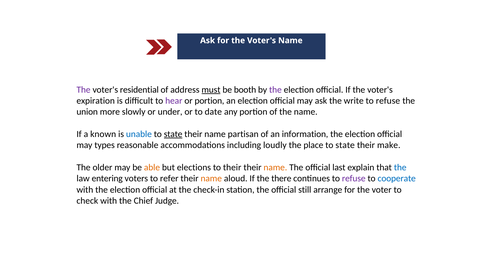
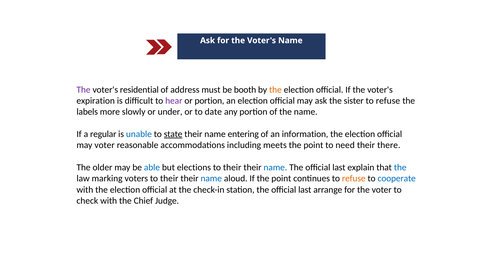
must underline: present -> none
the at (275, 90) colour: purple -> orange
write: write -> sister
union: union -> labels
known: known -> regular
partisan: partisan -> entering
may types: types -> voter
loudly: loudly -> meets
place at (313, 145): place -> point
state at (345, 145): state -> need
make: make -> there
able colour: orange -> blue
name at (275, 167) colour: orange -> blue
entering: entering -> marking
voters to refer: refer -> their
name at (211, 178) colour: orange -> blue
If the there: there -> point
refuse at (354, 178) colour: purple -> orange
station the official still: still -> last
